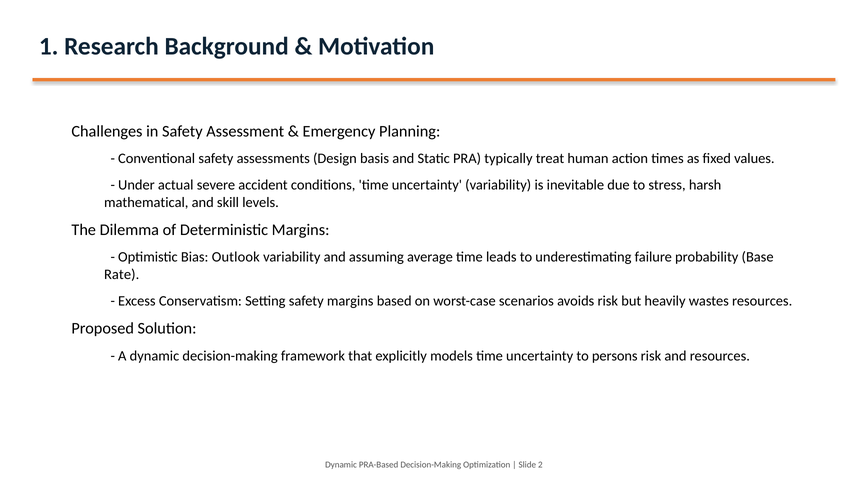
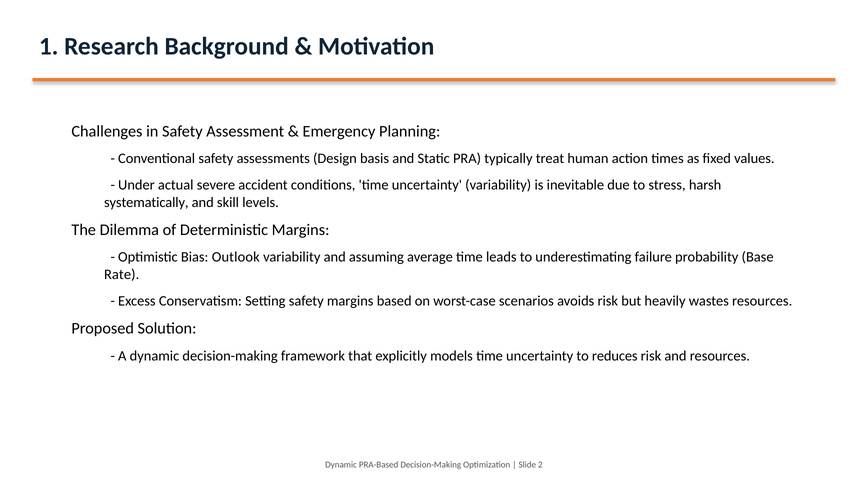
mathematical: mathematical -> systematically
persons: persons -> reduces
